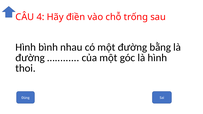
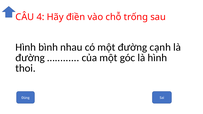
bằng: bằng -> cạnh
